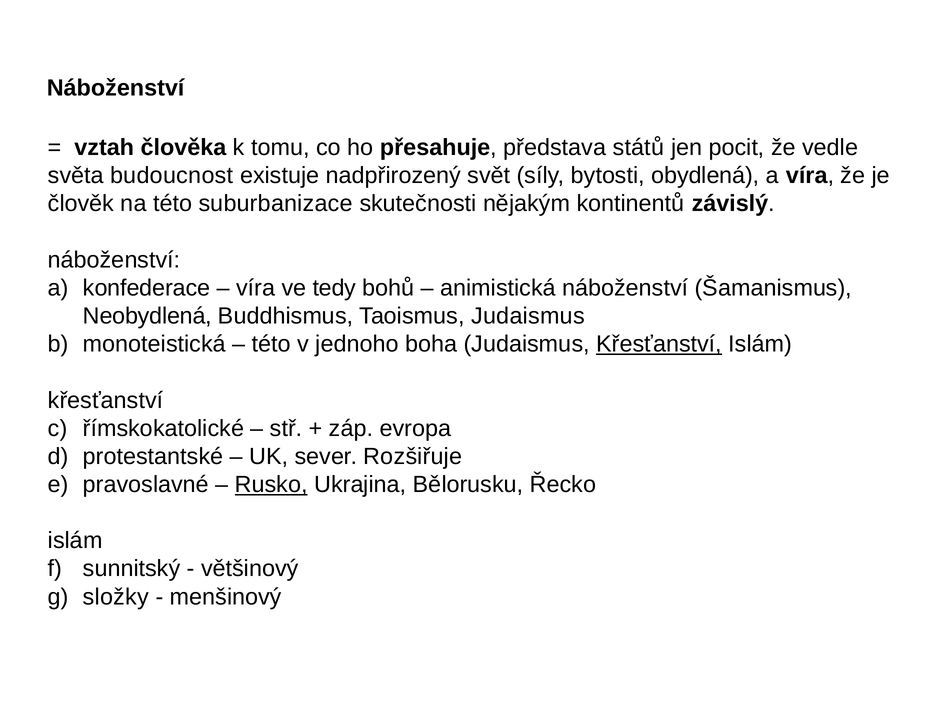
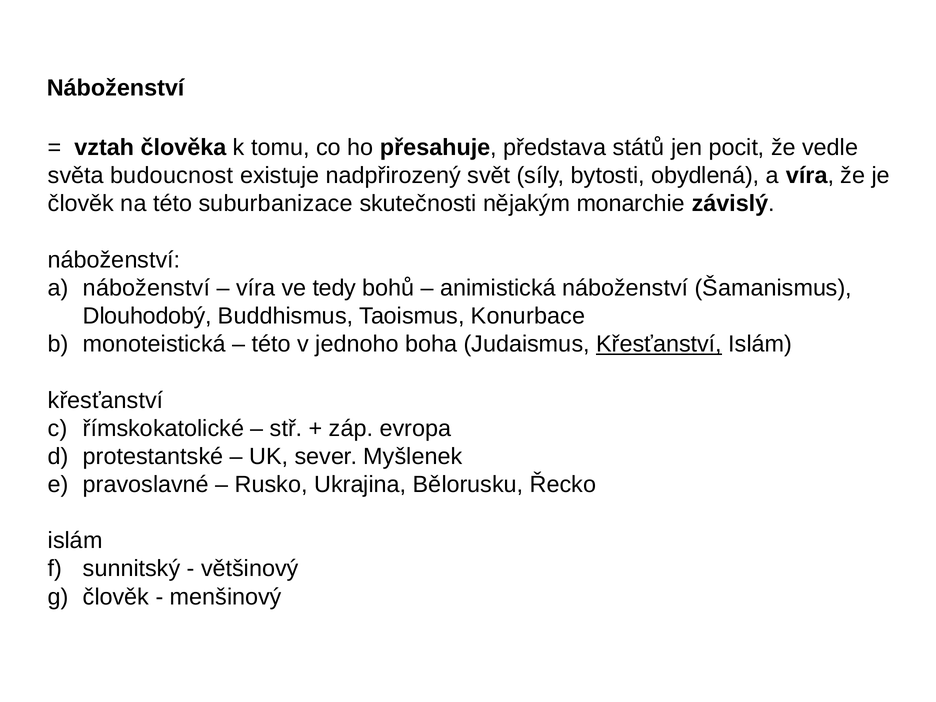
kontinentů: kontinentů -> monarchie
a konfederace: konfederace -> náboženství
Neobydlená: Neobydlená -> Dlouhodobý
Taoismus Judaismus: Judaismus -> Konurbace
Rozšiřuje: Rozšiřuje -> Myšlenek
Rusko underline: present -> none
složky at (116, 597): složky -> člověk
